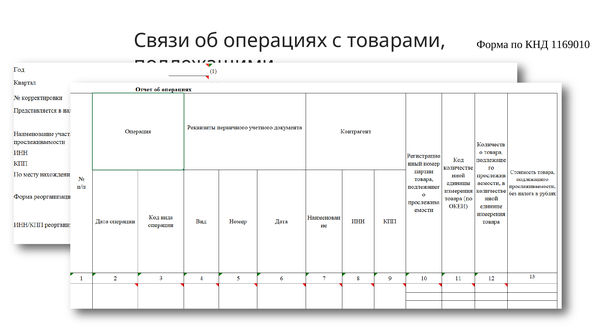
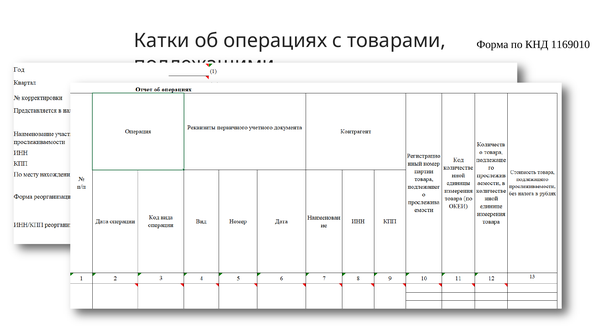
Связи: Связи -> Катки
